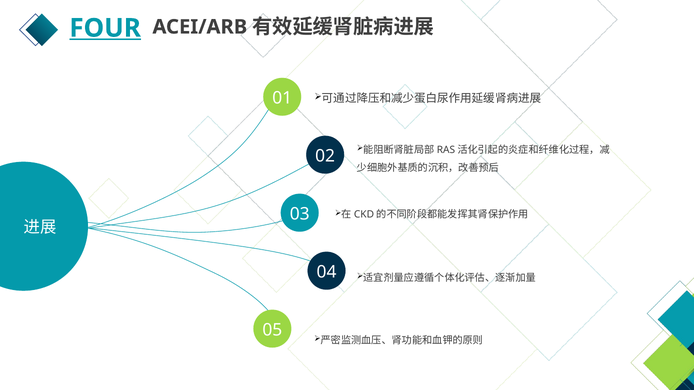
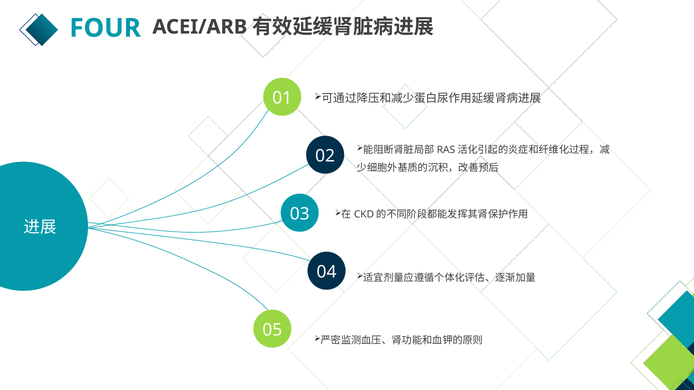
FOUR underline: present -> none
